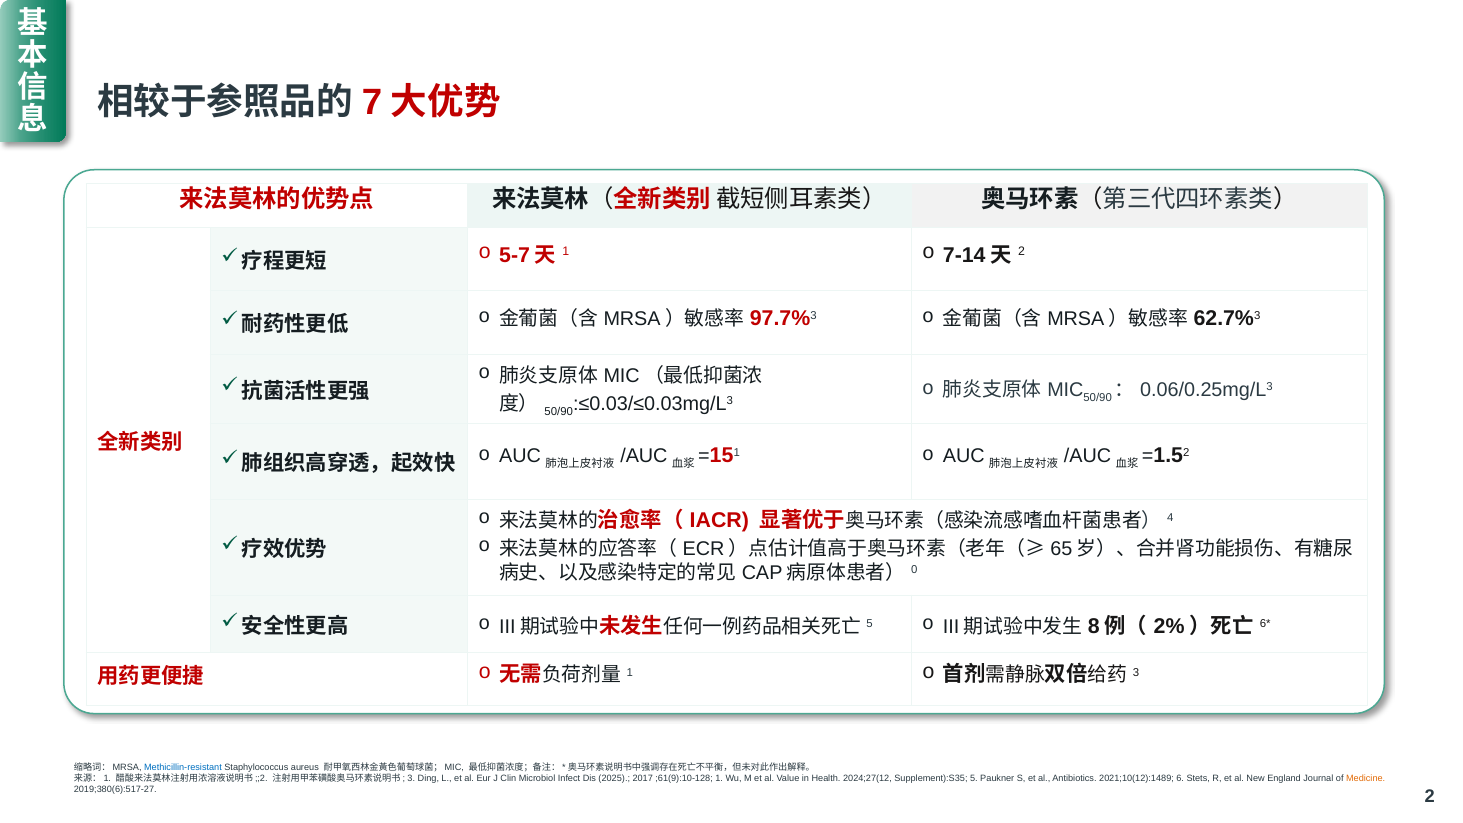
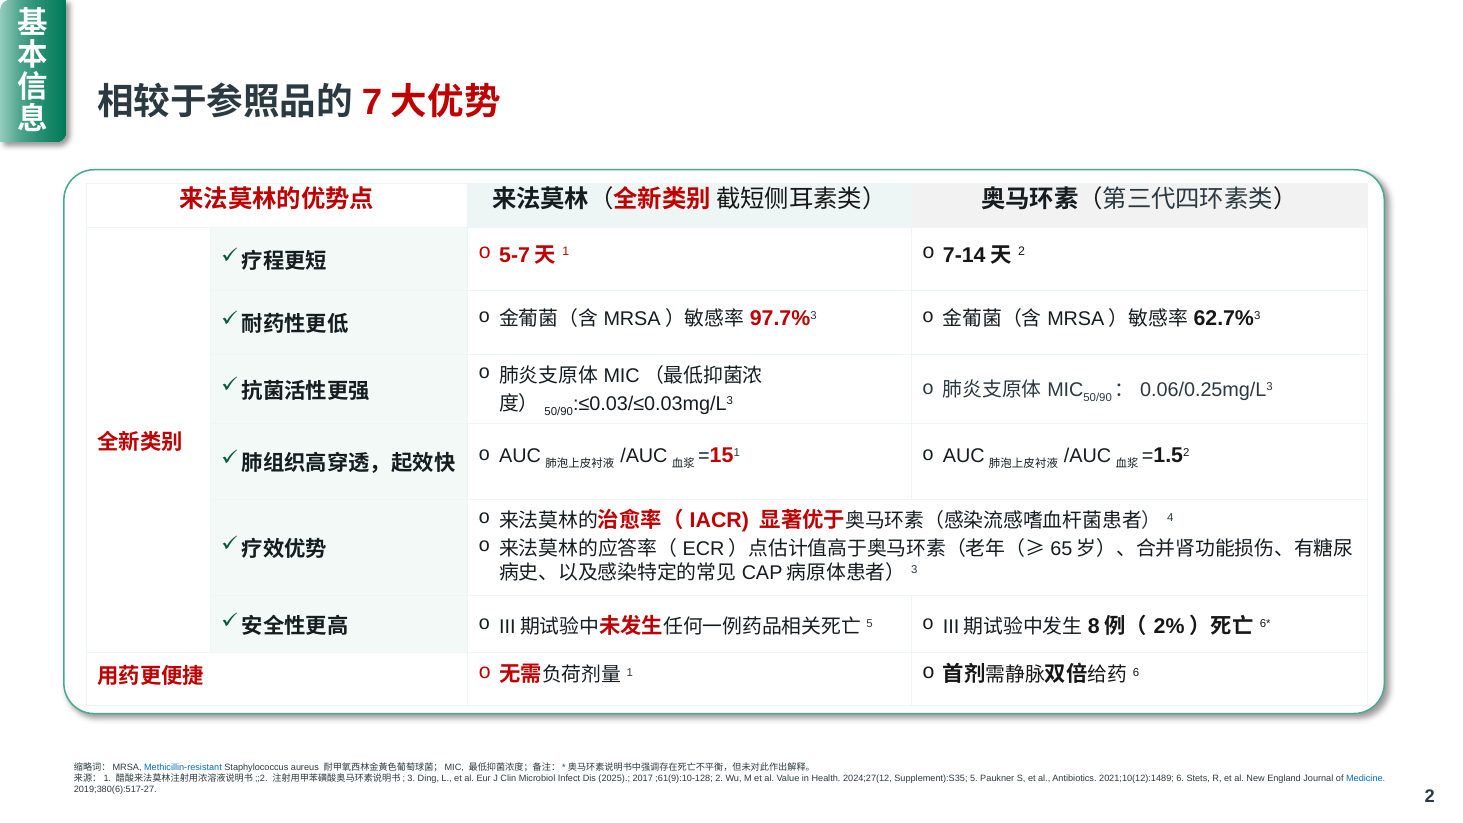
0 at (914, 570): 0 -> 3
3 at (1136, 672): 3 -> 6
;61(9):10-128 1: 1 -> 2
Medicine colour: orange -> blue
